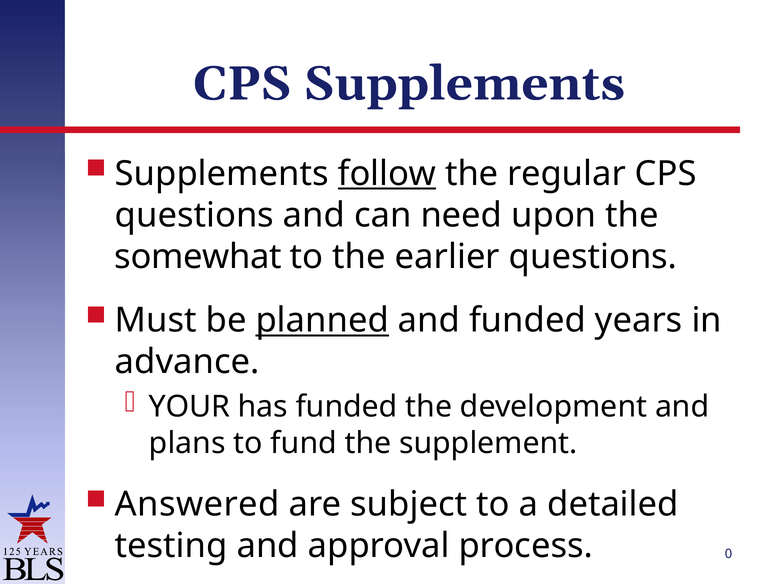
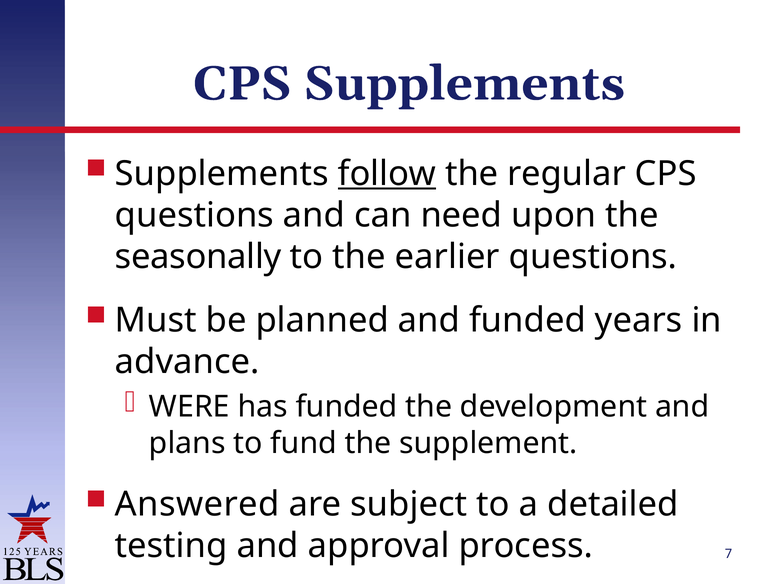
somewhat: somewhat -> seasonally
planned underline: present -> none
YOUR: YOUR -> WERE
0: 0 -> 7
